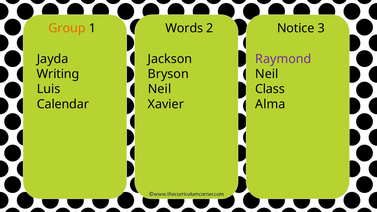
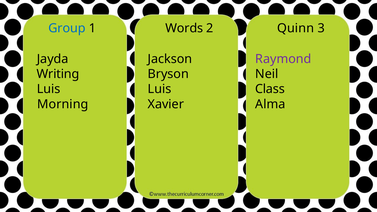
Group colour: orange -> blue
Notice: Notice -> Quinn
Neil at (160, 89): Neil -> Luis
Calendar: Calendar -> Morning
